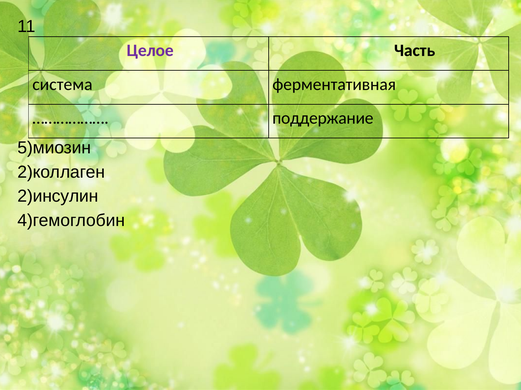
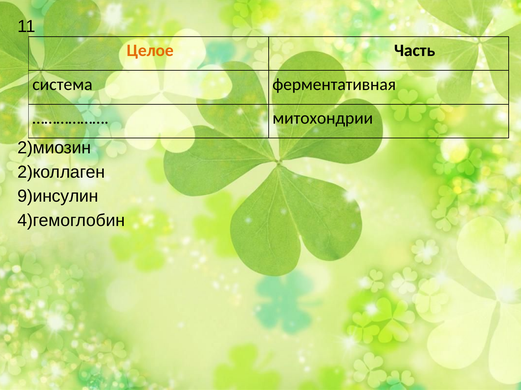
Целое colour: purple -> orange
поддержание: поддержание -> митохондрии
5)миозин: 5)миозин -> 2)миозин
2)инсулин: 2)инсулин -> 9)инсулин
